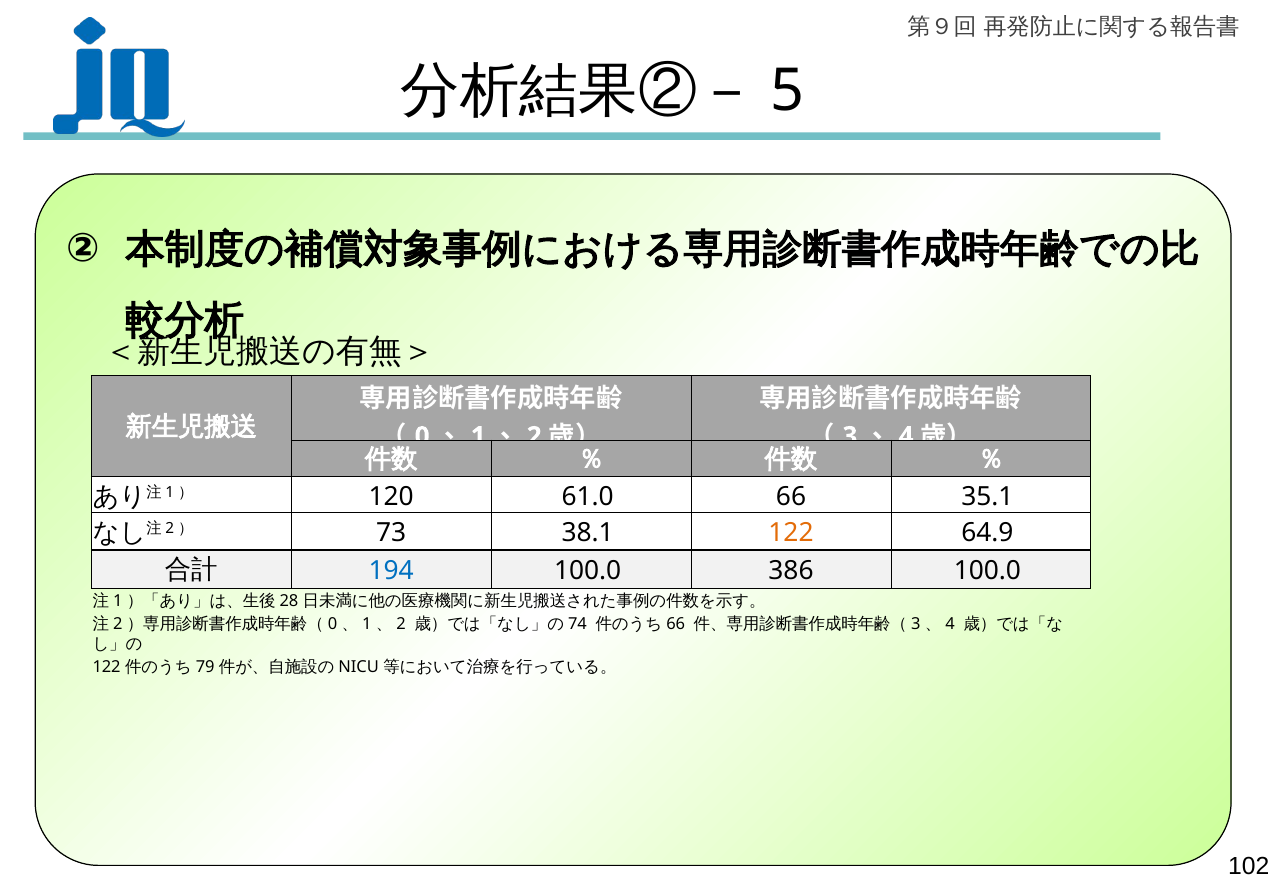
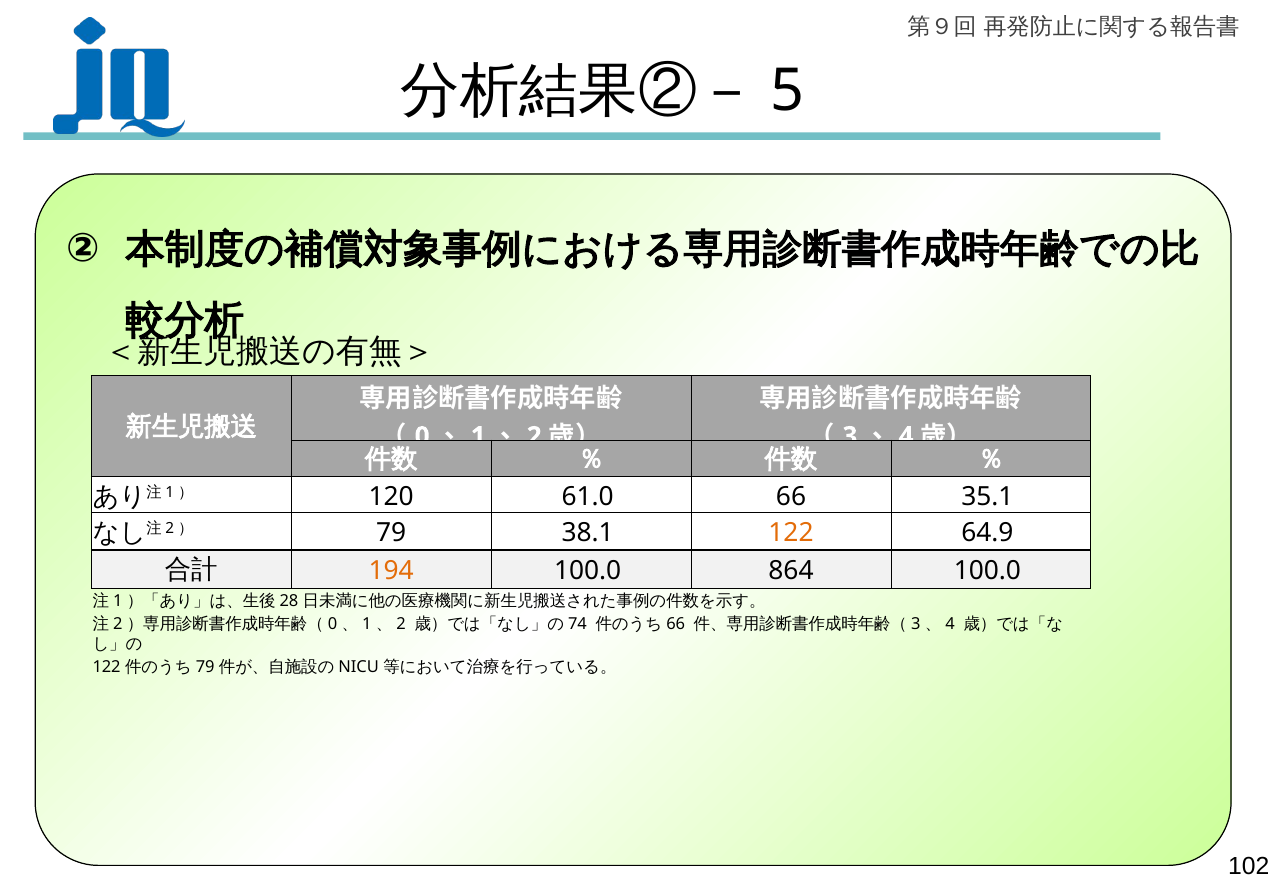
73: 73 -> 79
194 colour: blue -> orange
386: 386 -> 864
